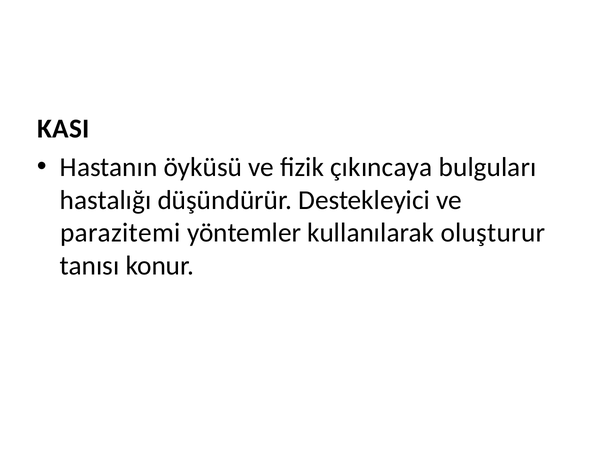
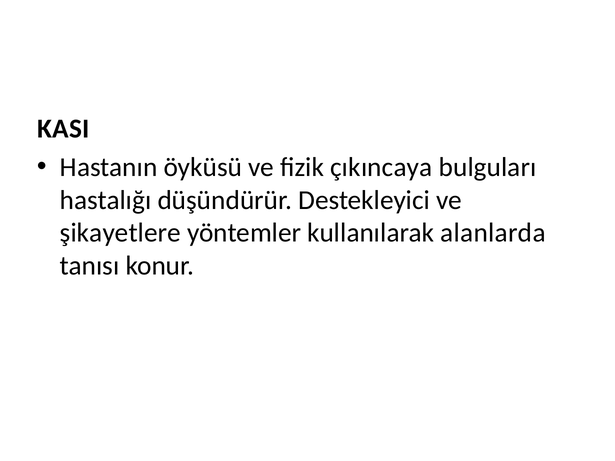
parazitemi: parazitemi -> şikayetlere
oluşturur: oluşturur -> alanlarda
